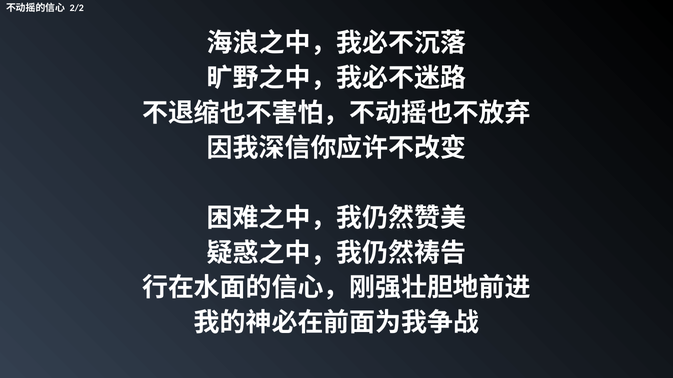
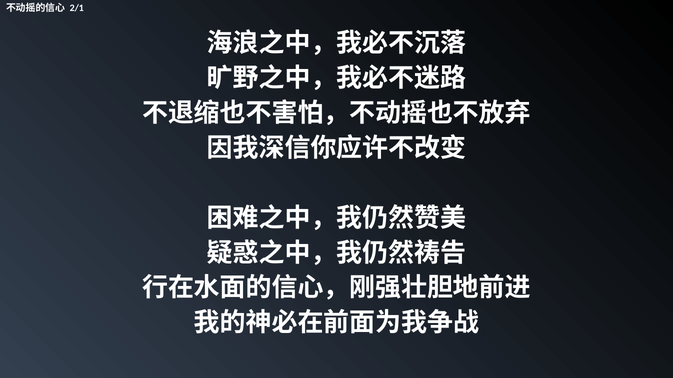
2/2: 2/2 -> 2/1
